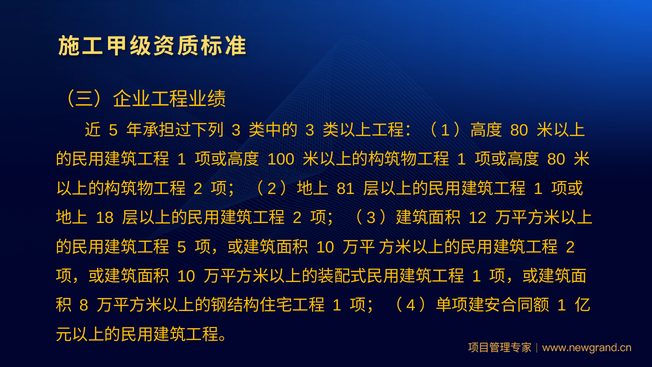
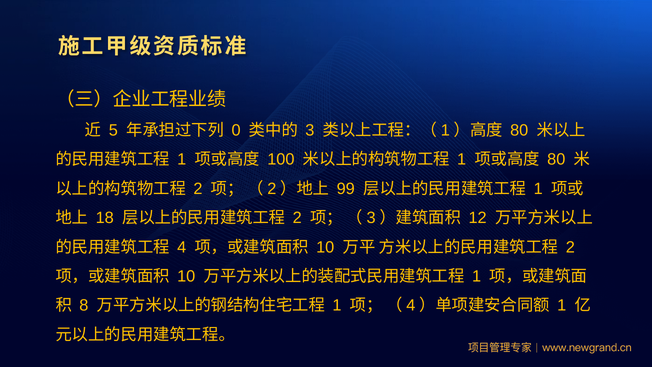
3 at (236, 130): 3 -> 0
81: 81 -> 99
5 at (182, 247): 5 -> 4
